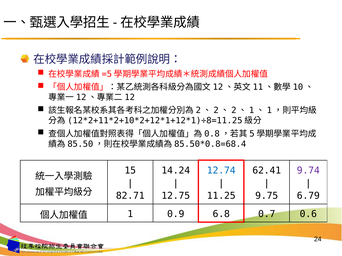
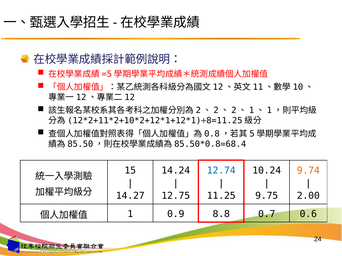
62.41: 62.41 -> 10.24
9.74 colour: purple -> orange
82.71: 82.71 -> 14.27
6.79: 6.79 -> 2.00
6.8: 6.8 -> 8.8
